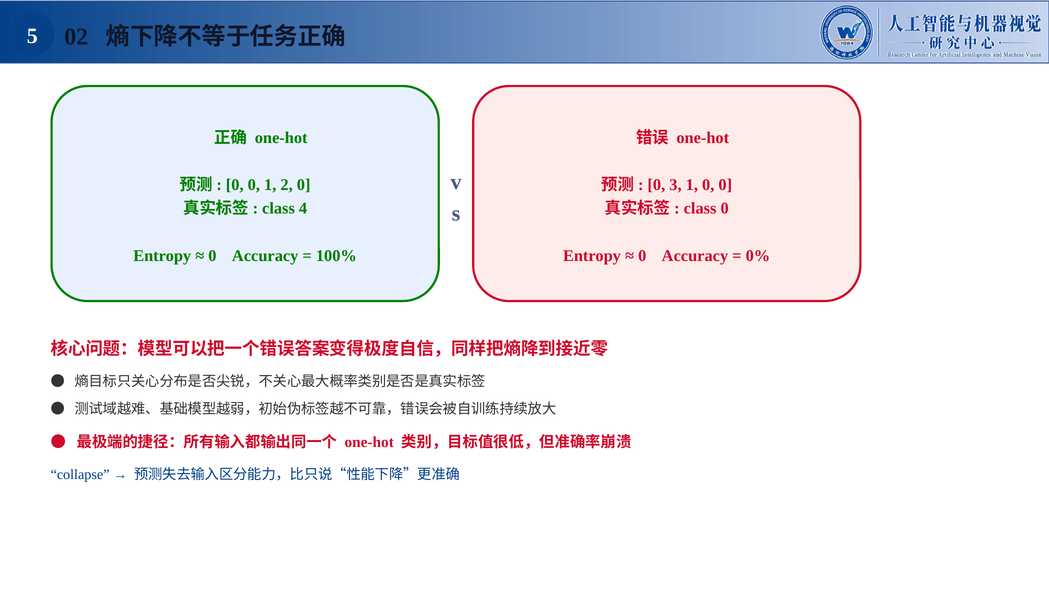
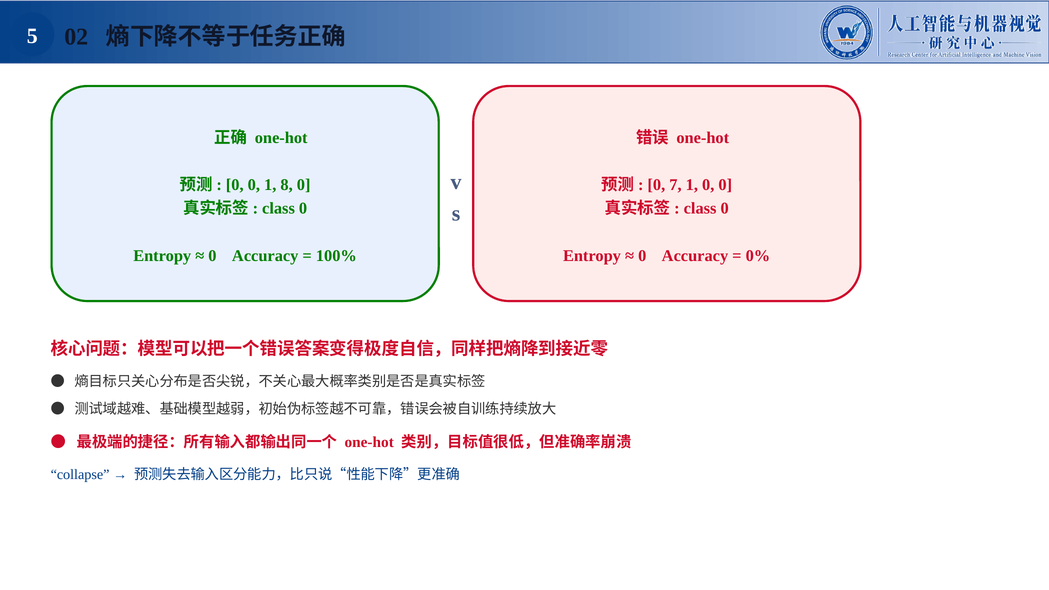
2: 2 -> 8
3: 3 -> 7
4 at (303, 208): 4 -> 0
